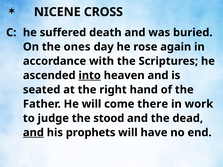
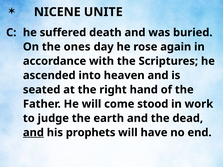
CROSS: CROSS -> UNITE
into underline: present -> none
there: there -> stood
stood: stood -> earth
